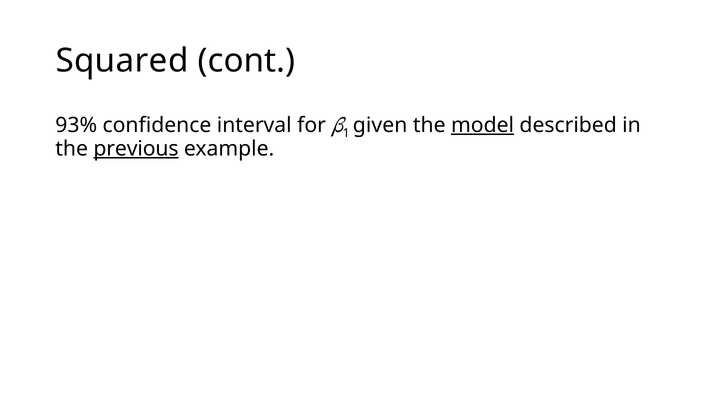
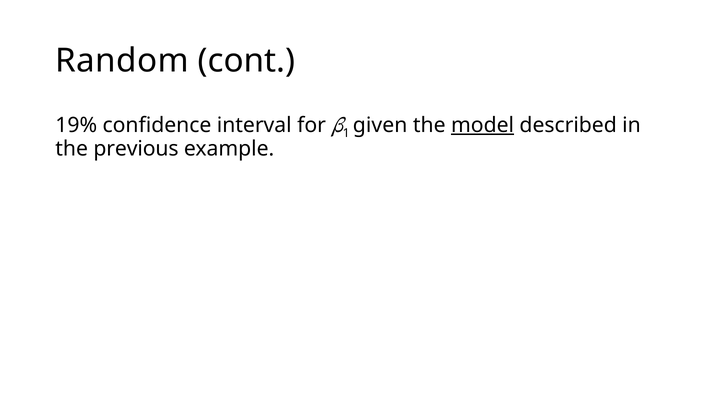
Squared: Squared -> Random
93%: 93% -> 19%
previous underline: present -> none
